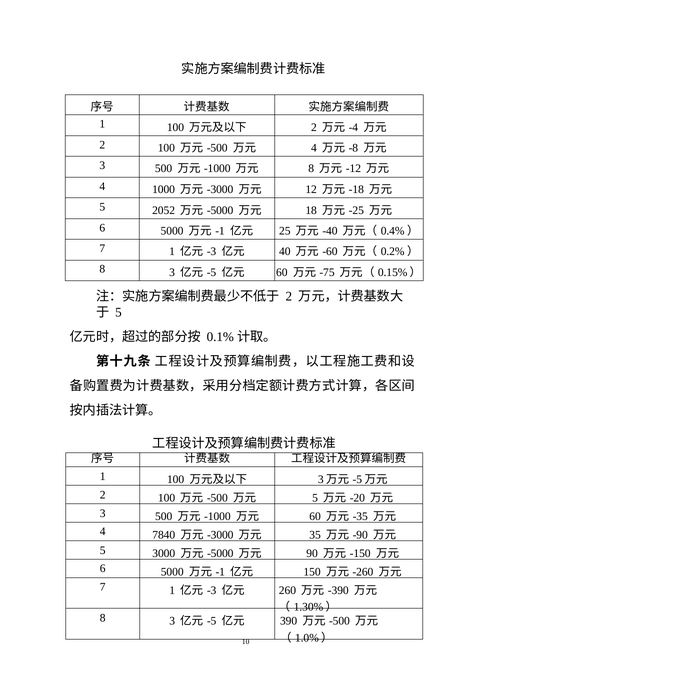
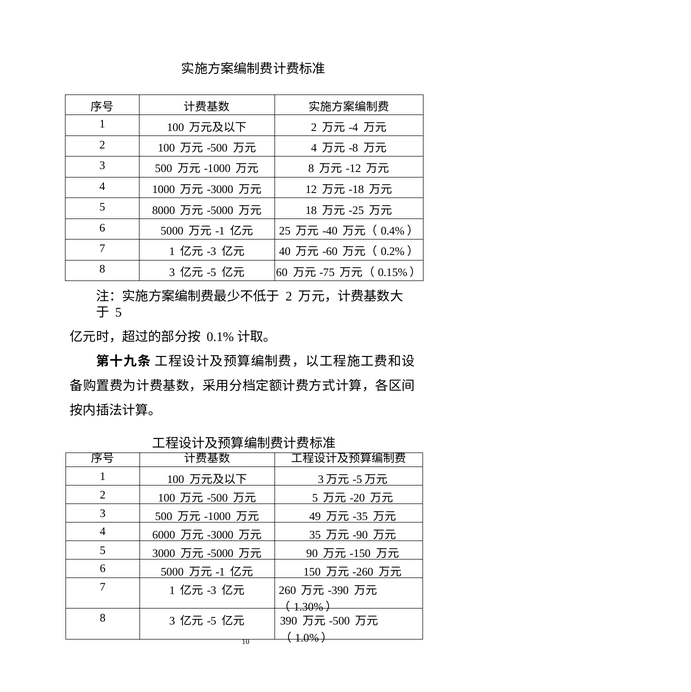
2052: 2052 -> 8000
60 at (315, 516): 60 -> 49
7840: 7840 -> 6000
